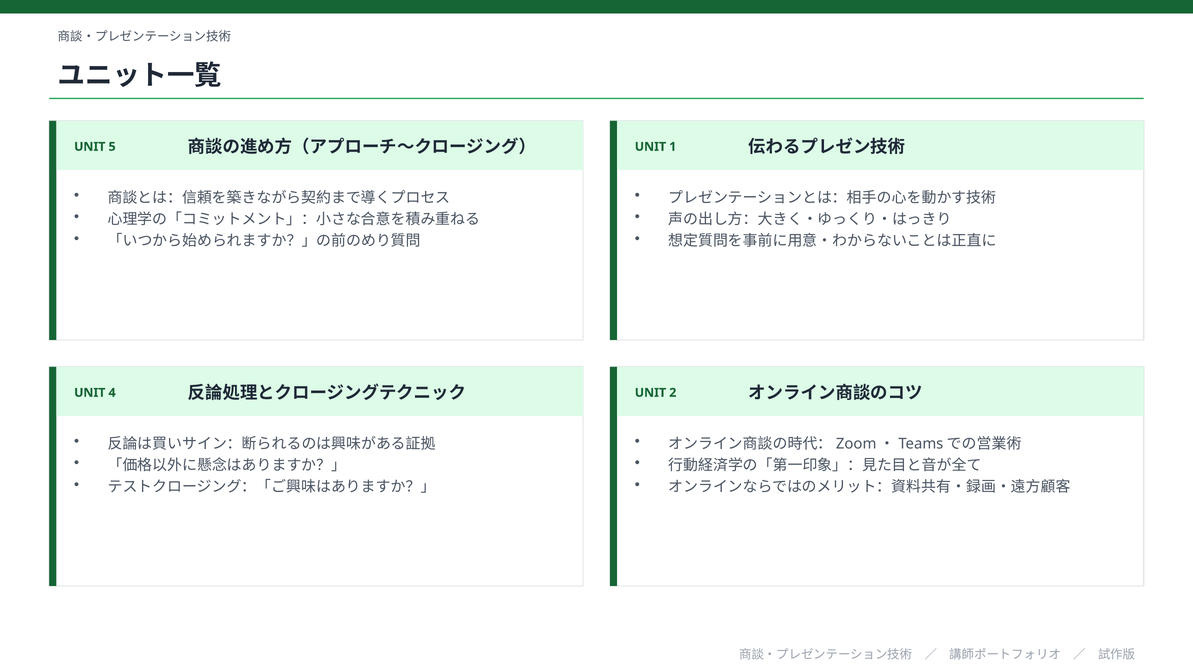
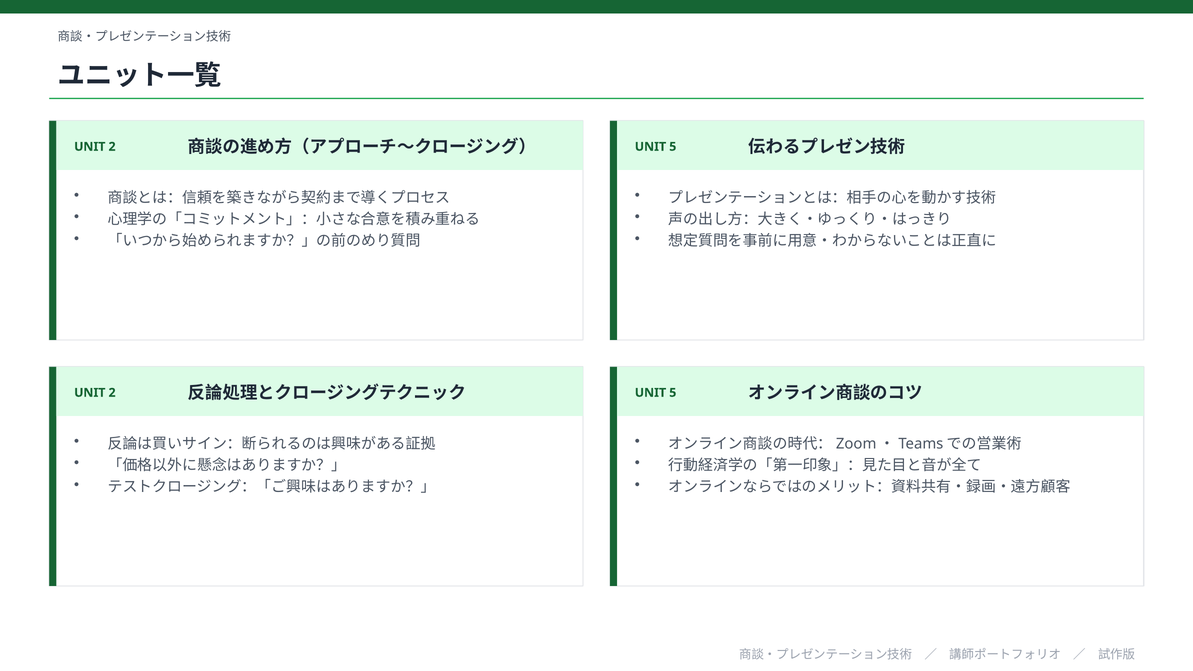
5 at (112, 147): 5 -> 2
1 at (673, 147): 1 -> 5
4 at (112, 393): 4 -> 2
2 at (673, 393): 2 -> 5
